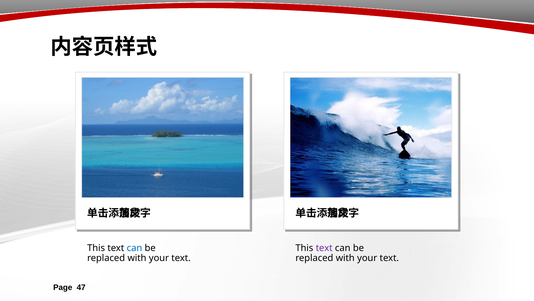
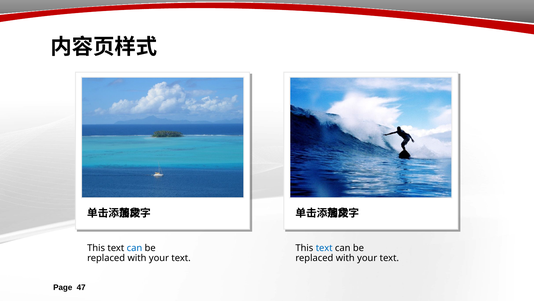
text at (324, 248) colour: purple -> blue
